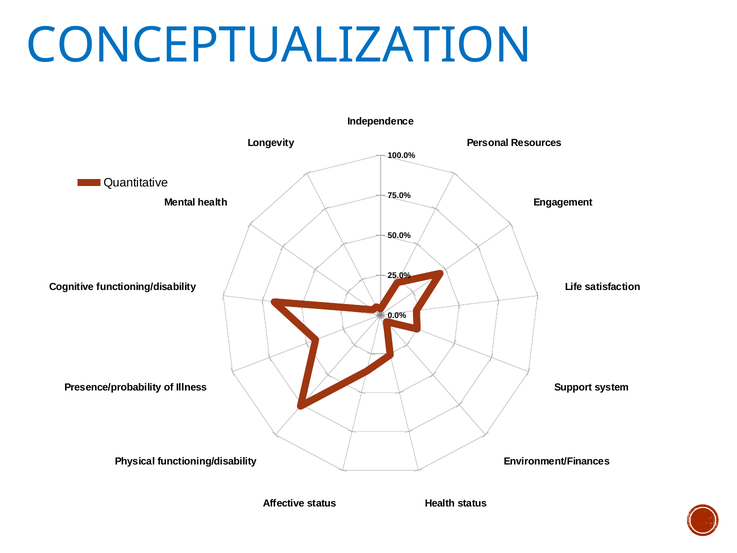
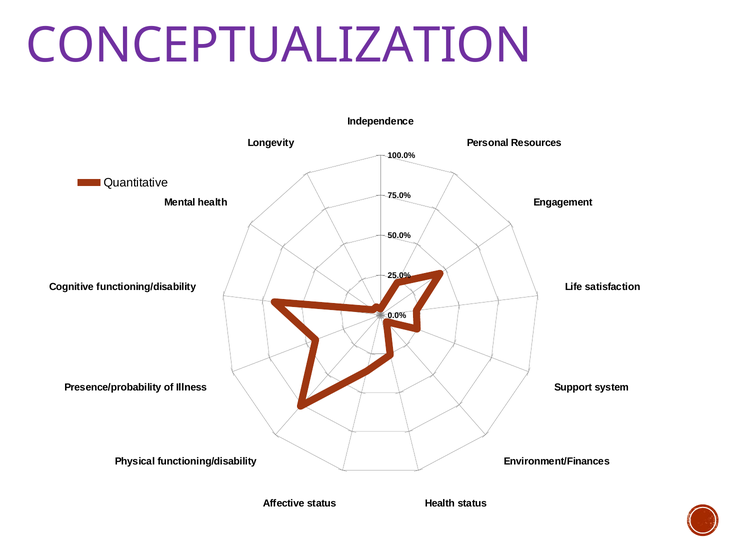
CONCEPTUALIZATION colour: blue -> purple
